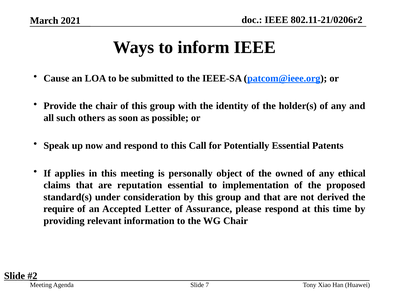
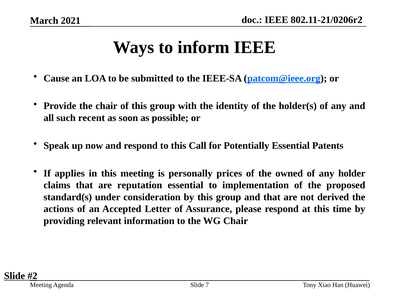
others: others -> recent
object: object -> prices
ethical: ethical -> holder
require: require -> actions
